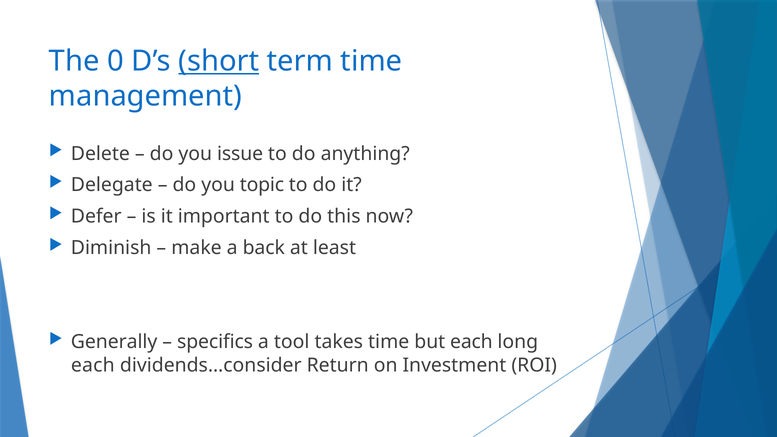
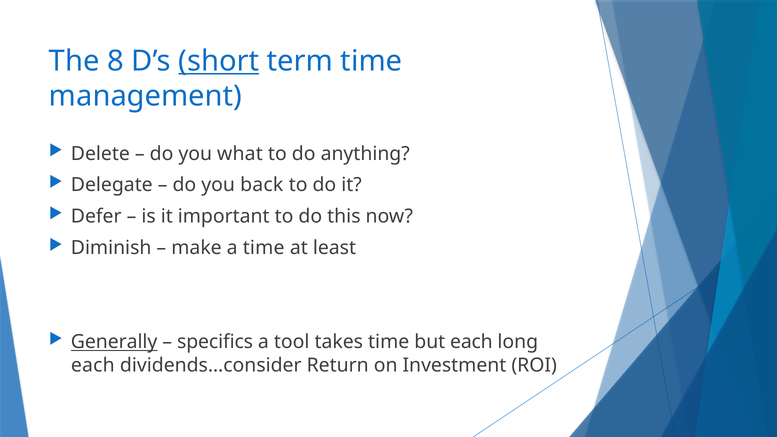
0: 0 -> 8
issue: issue -> what
topic: topic -> back
a back: back -> time
Generally underline: none -> present
